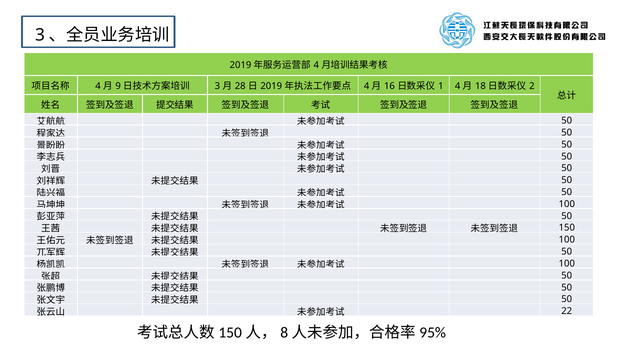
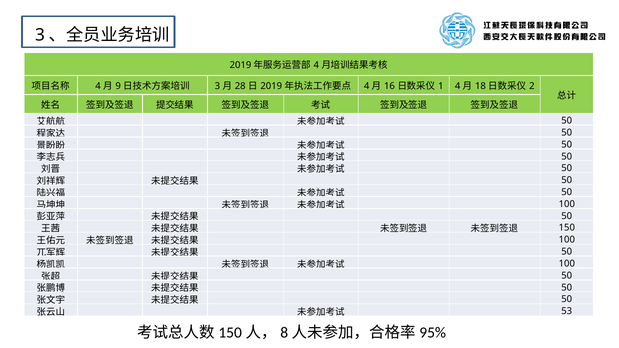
22: 22 -> 53
